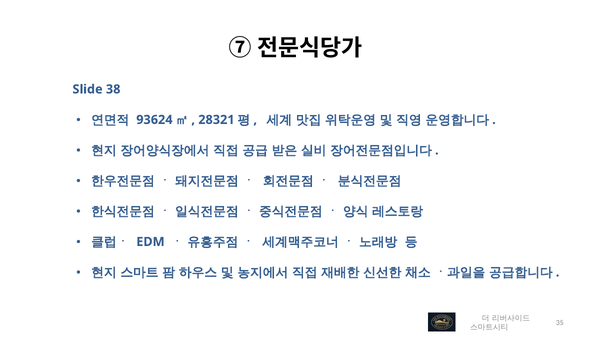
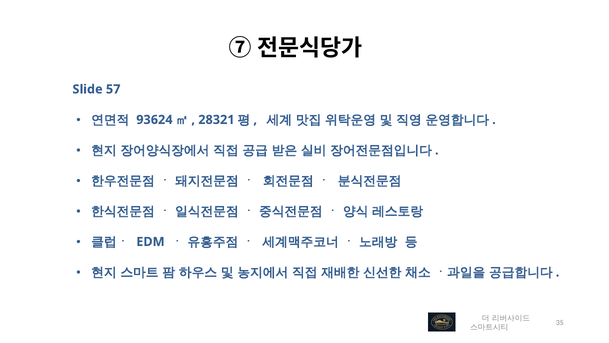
38: 38 -> 57
